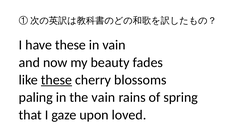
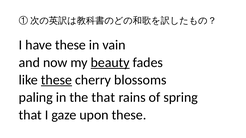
beauty underline: none -> present
the vain: vain -> that
upon loved: loved -> these
